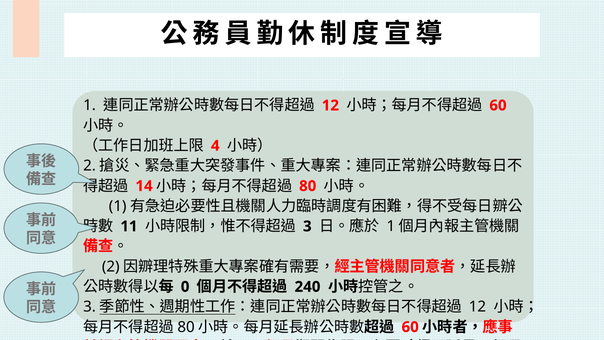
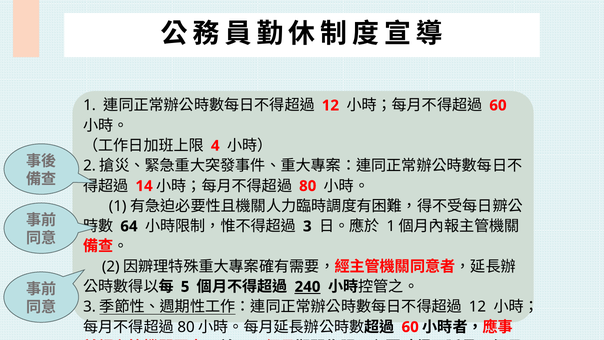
11: 11 -> 64
0: 0 -> 5
240 underline: none -> present
